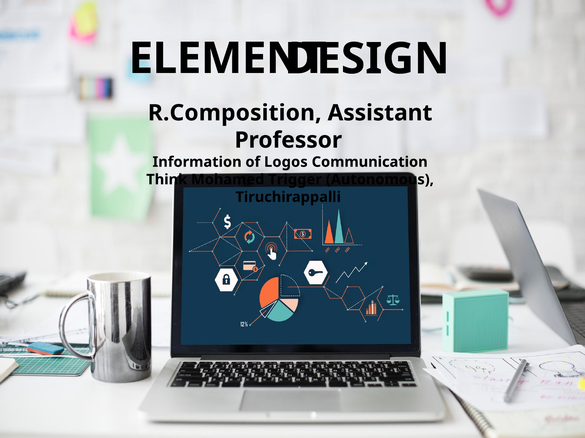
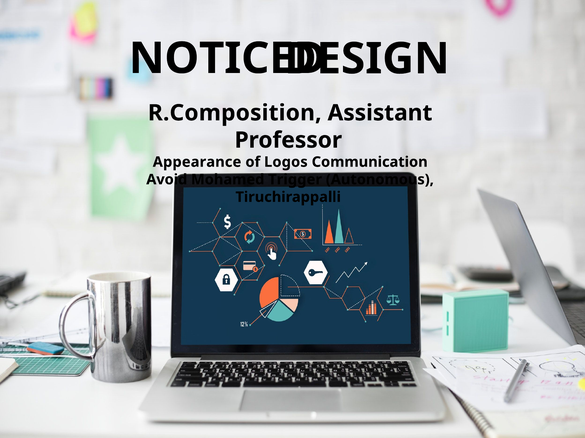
ELEMENT: ELEMENT -> NOTICED
Information: Information -> Appearance
Think: Think -> Avoid
